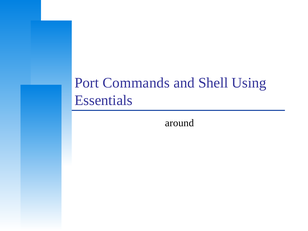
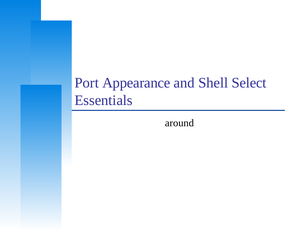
Commands: Commands -> Appearance
Using: Using -> Select
